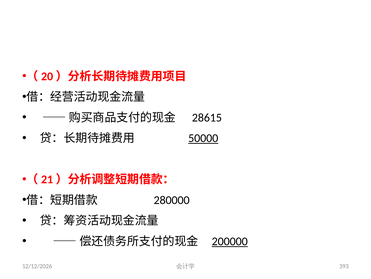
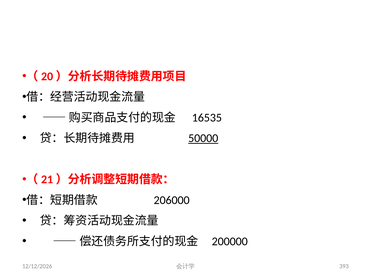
28615: 28615 -> 16535
280000: 280000 -> 206000
200000 underline: present -> none
